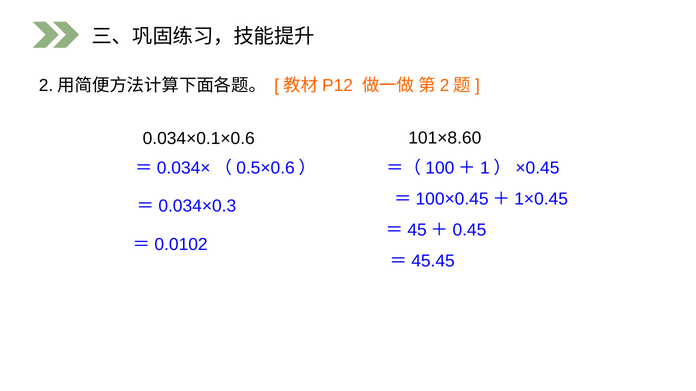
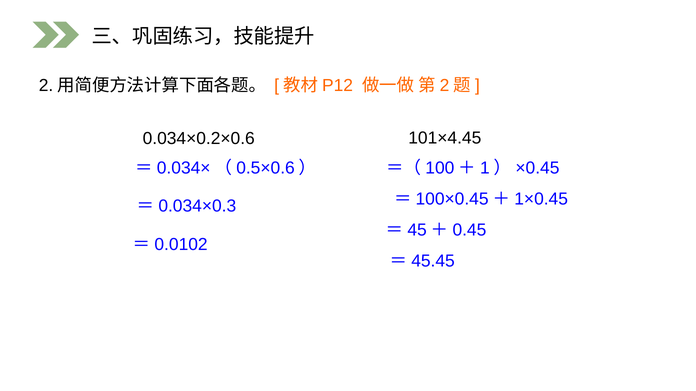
101×8.60: 101×8.60 -> 101×4.45
0.034×0.1×0.6: 0.034×0.1×0.6 -> 0.034×0.2×0.6
